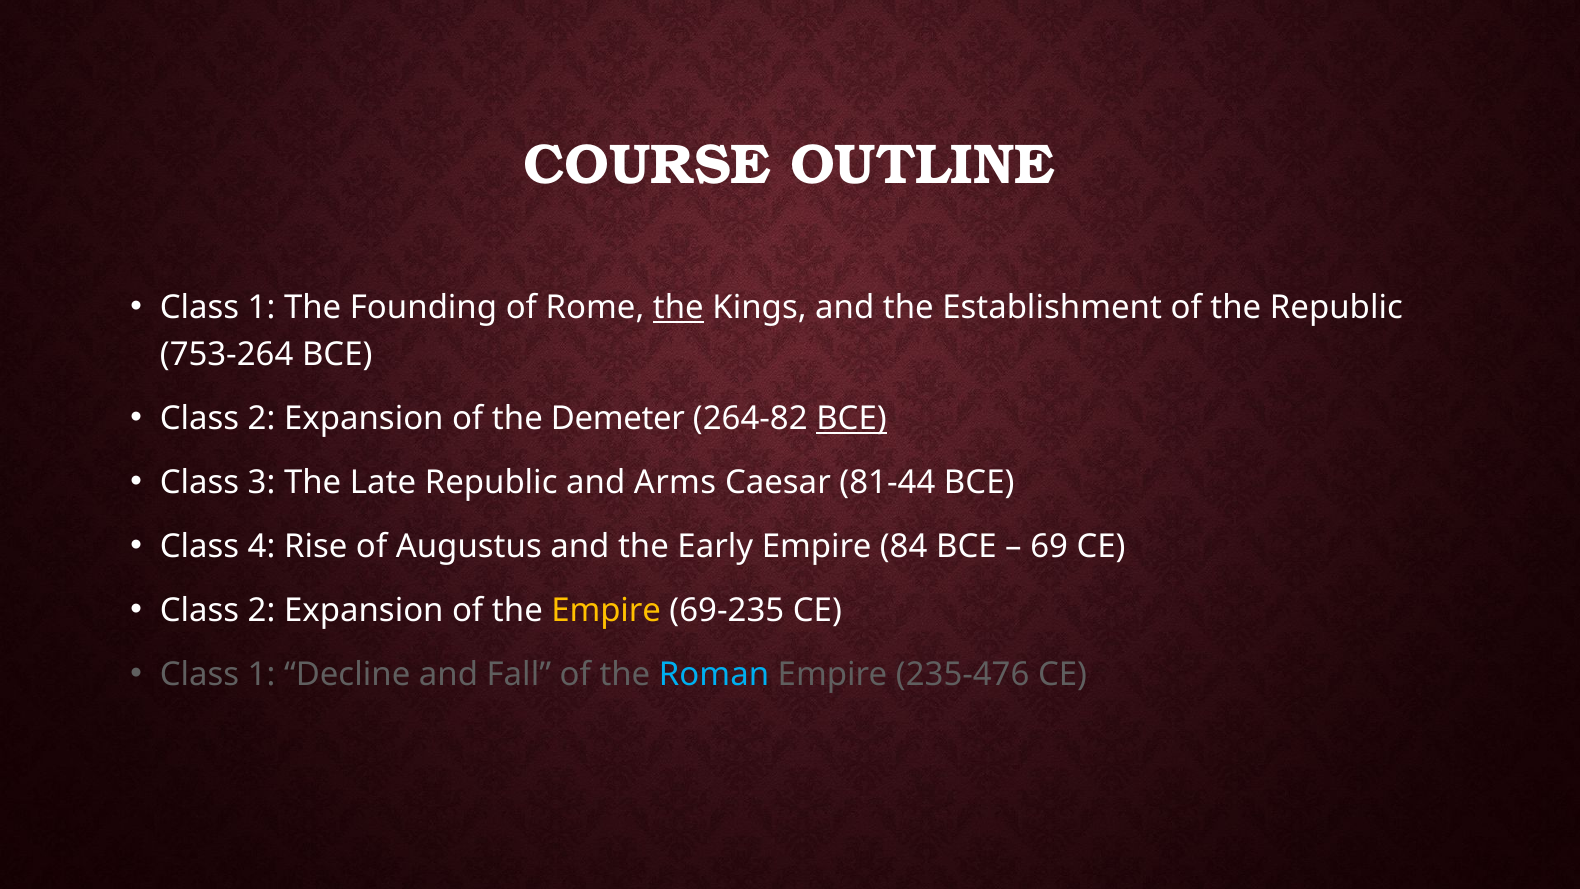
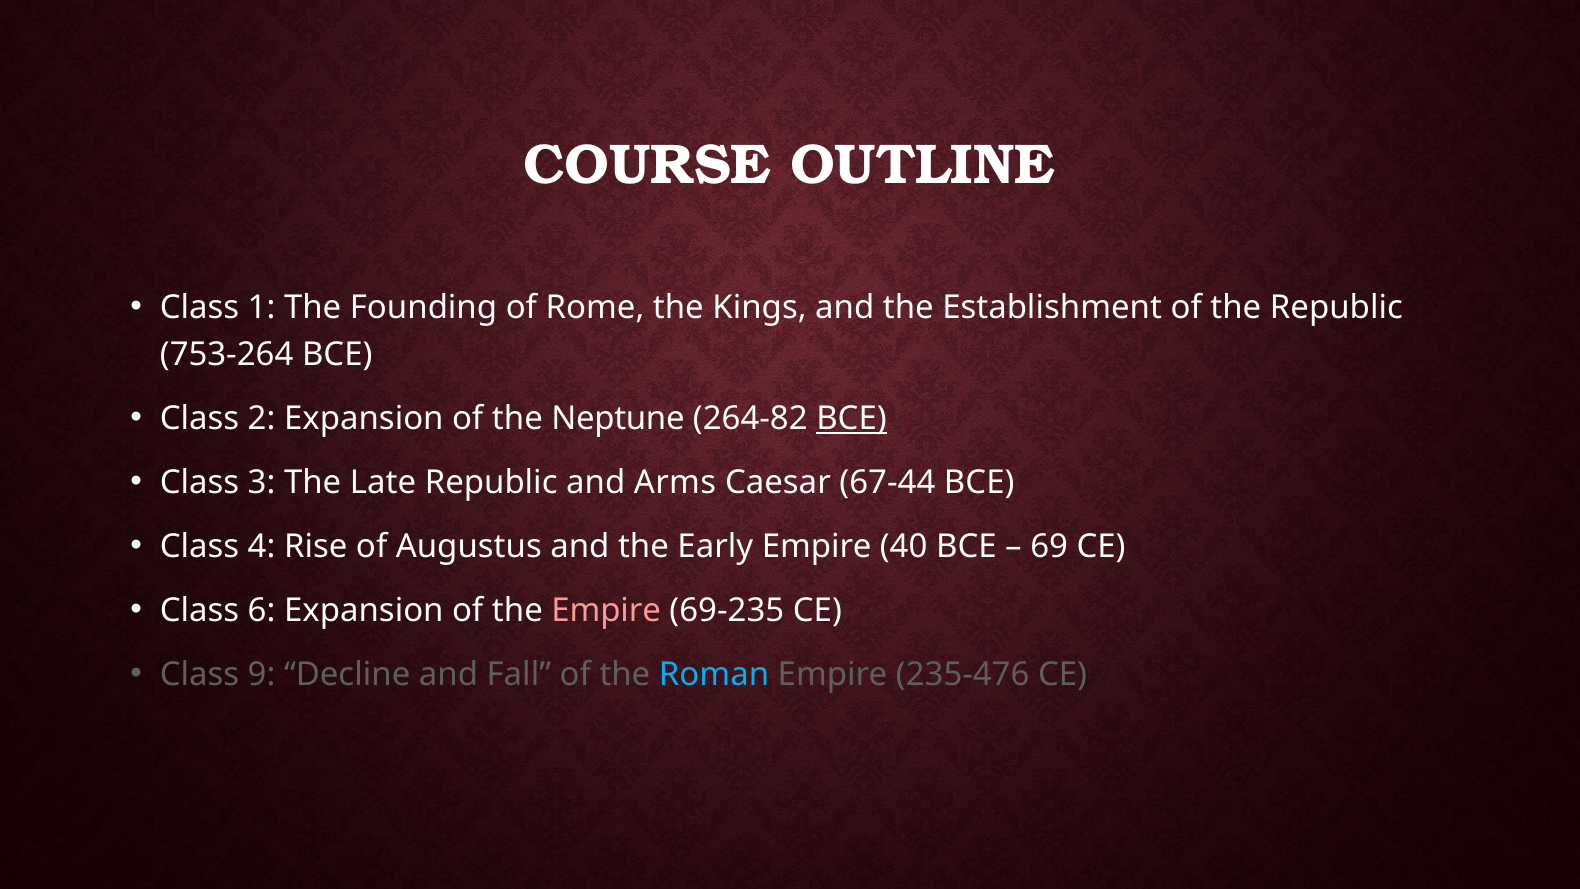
the at (678, 307) underline: present -> none
Demeter: Demeter -> Neptune
81-44: 81-44 -> 67-44
84: 84 -> 40
2 at (262, 610): 2 -> 6
Empire at (606, 610) colour: yellow -> pink
1 at (262, 674): 1 -> 9
